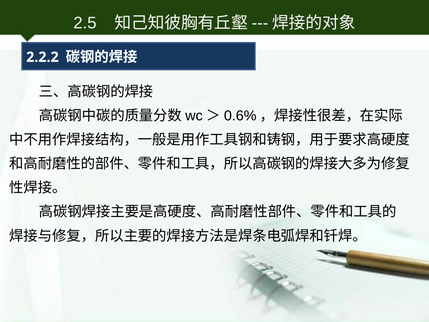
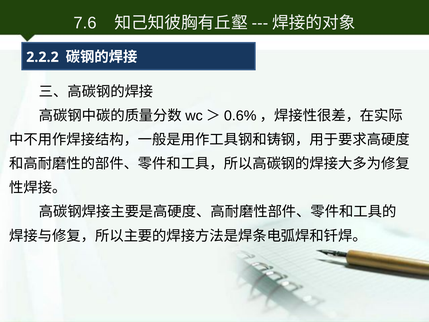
2.5: 2.5 -> 7.6
